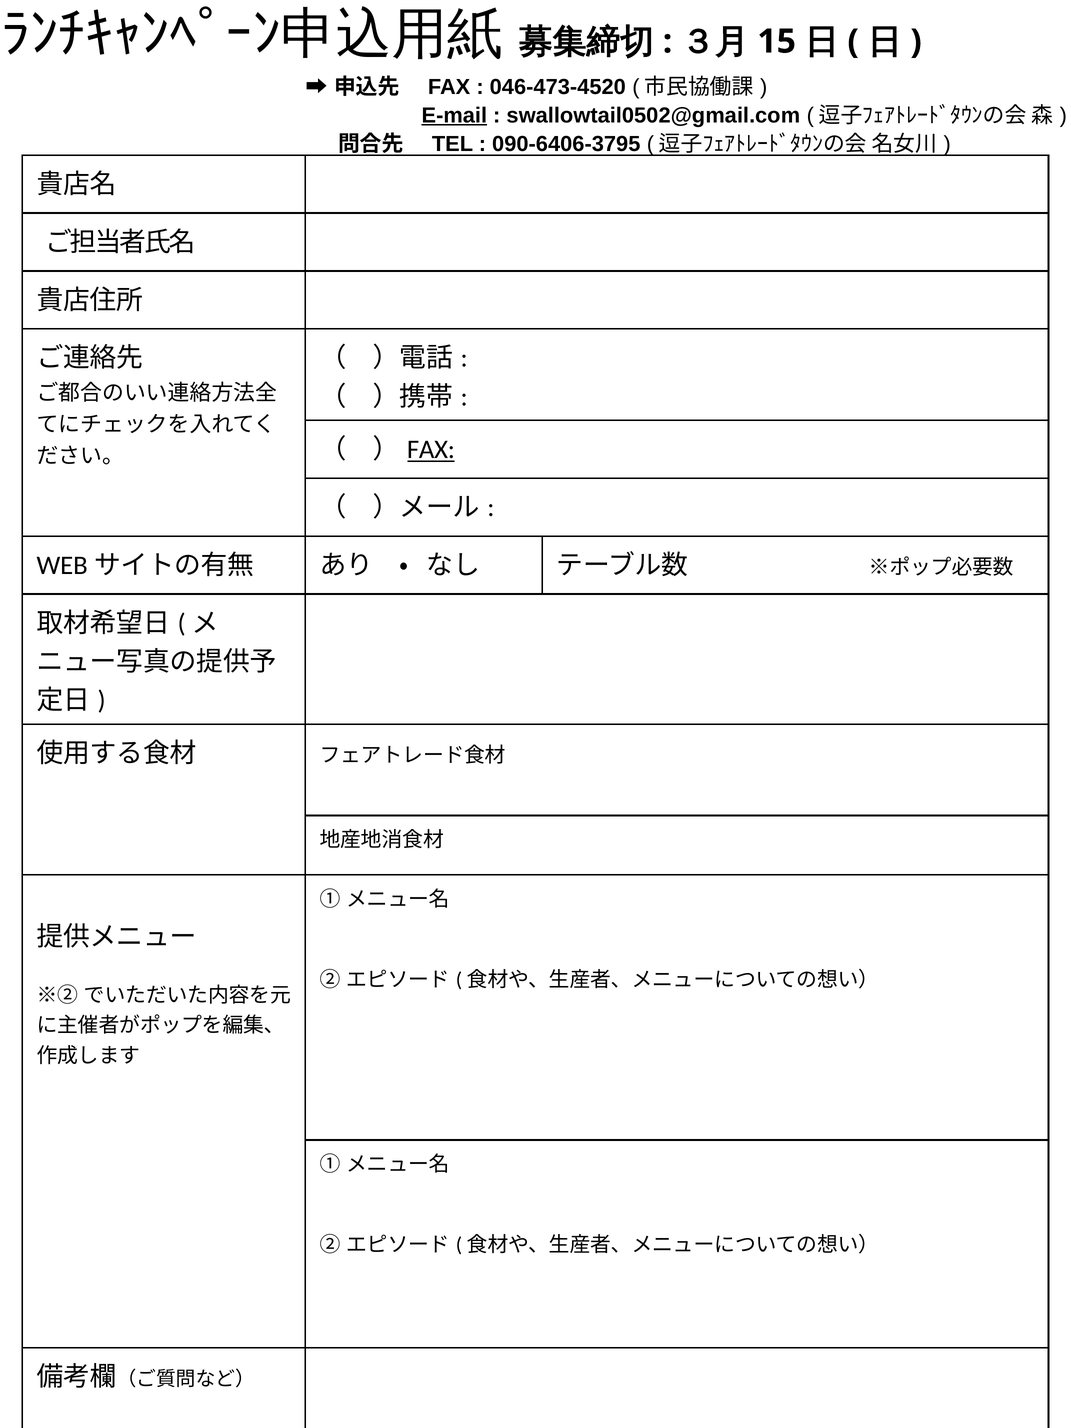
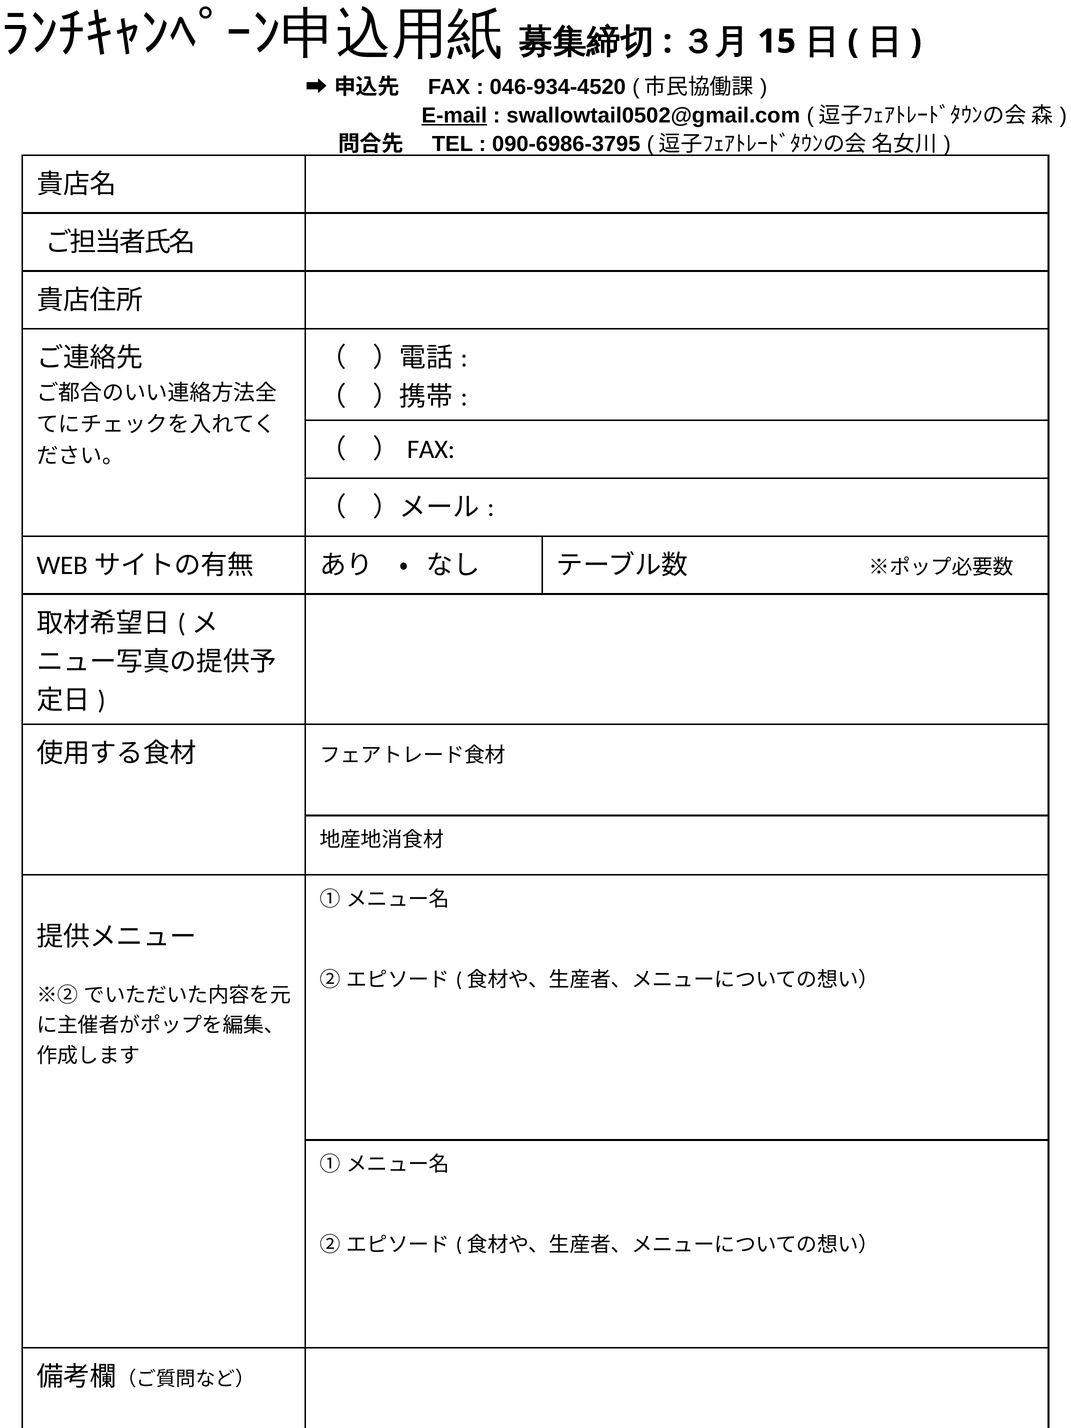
046-473-4520: 046-473-4520 -> 046-934-4520
090-6406-3795: 090-6406-3795 -> 090-6986-3795
FAX at (431, 450) underline: present -> none
